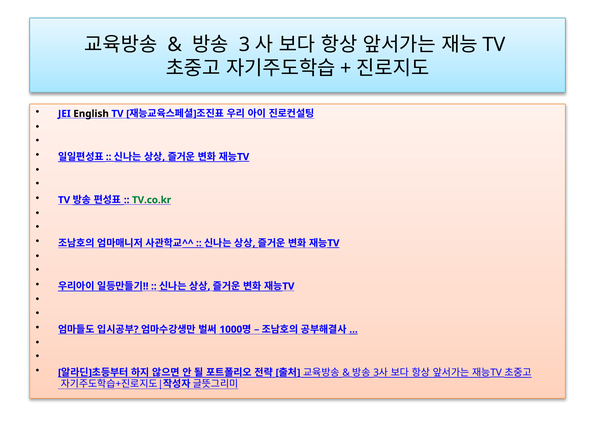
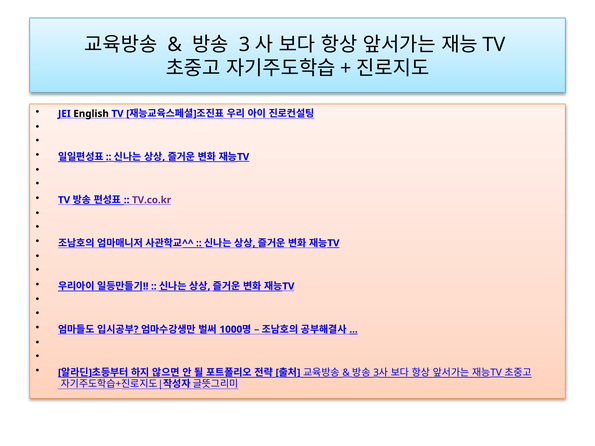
TV.co.kr colour: green -> purple
